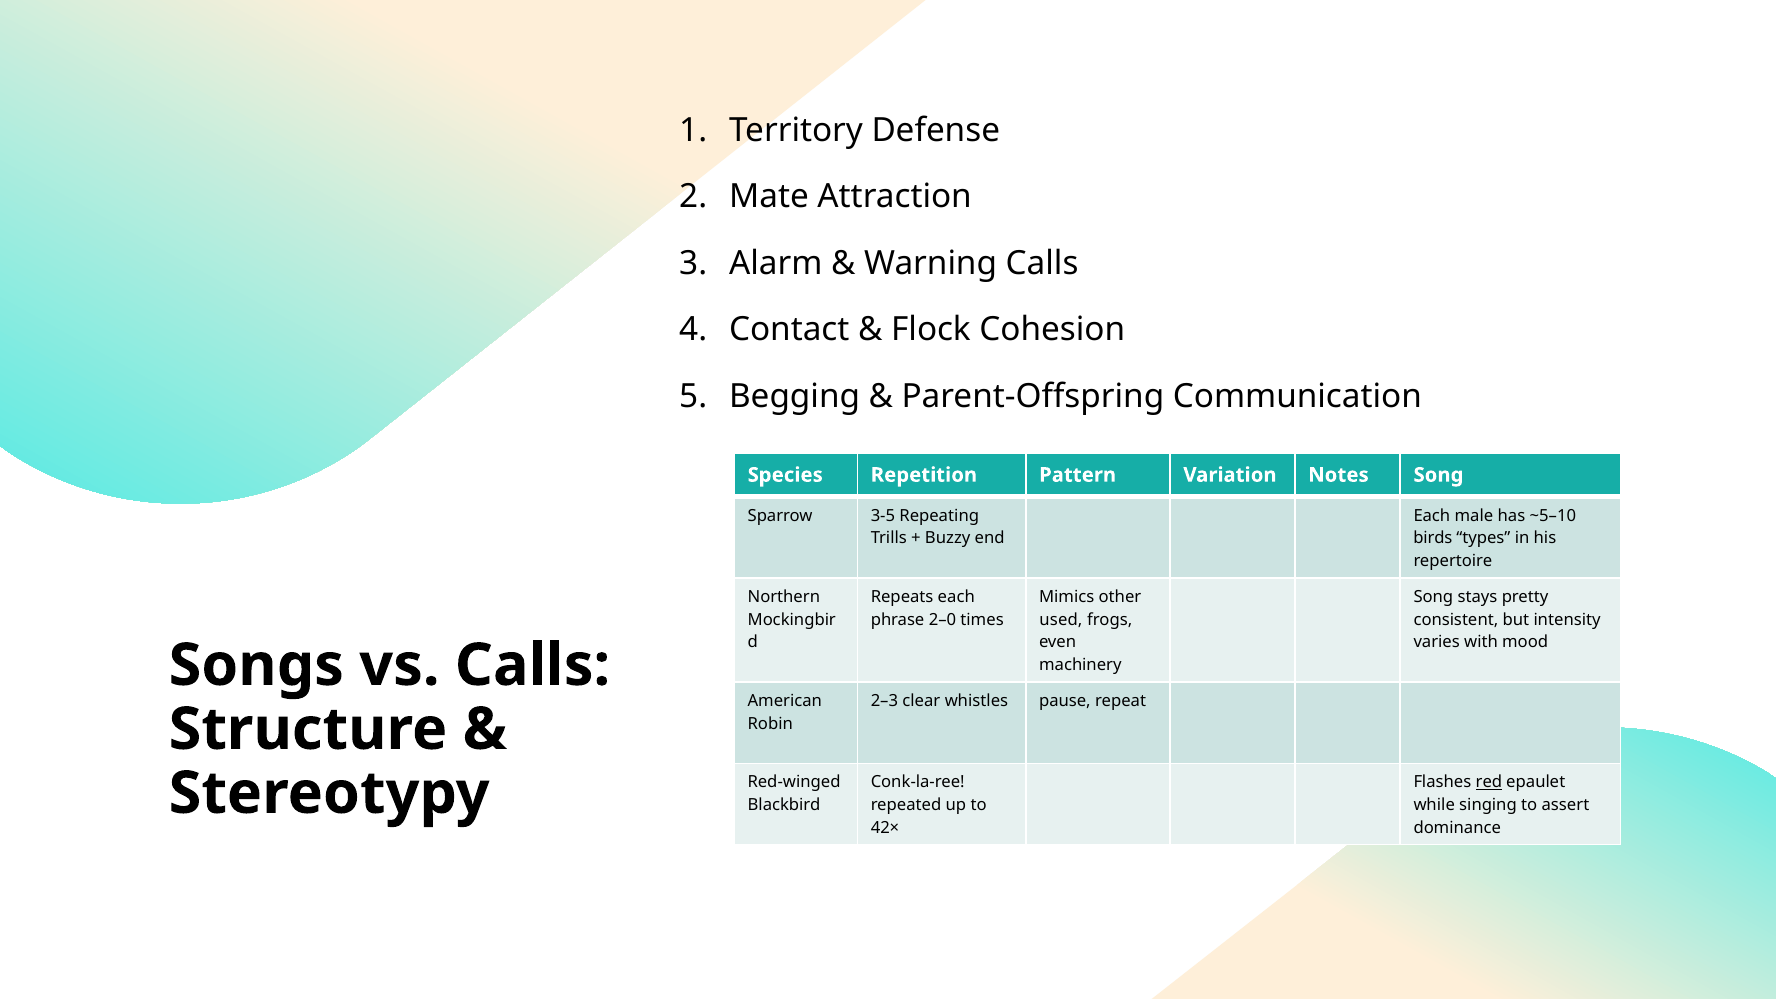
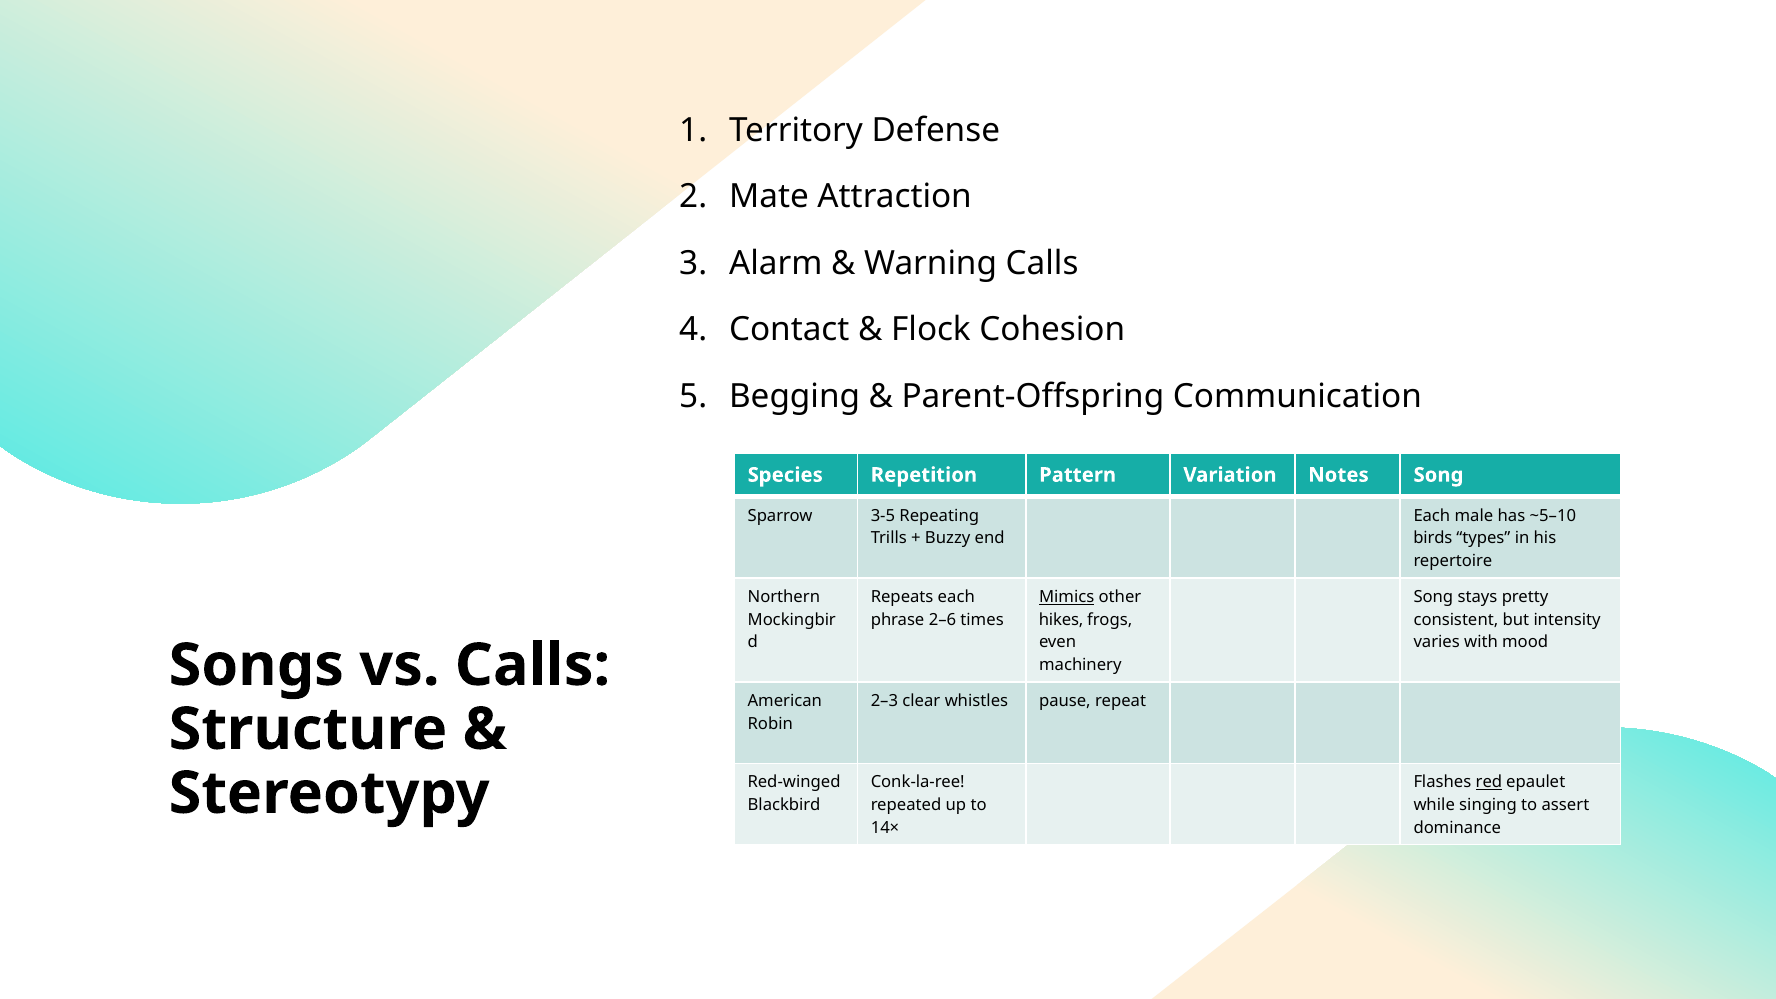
Mimics underline: none -> present
2–0: 2–0 -> 2–6
used: used -> hikes
42×: 42× -> 14×
